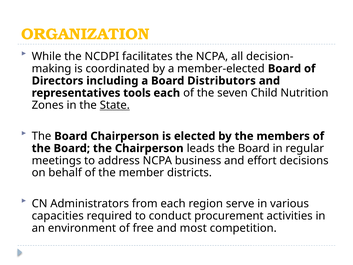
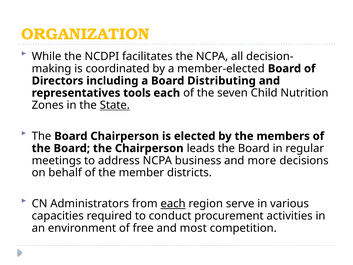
Distributors: Distributors -> Distributing
effort: effort -> more
each at (173, 204) underline: none -> present
